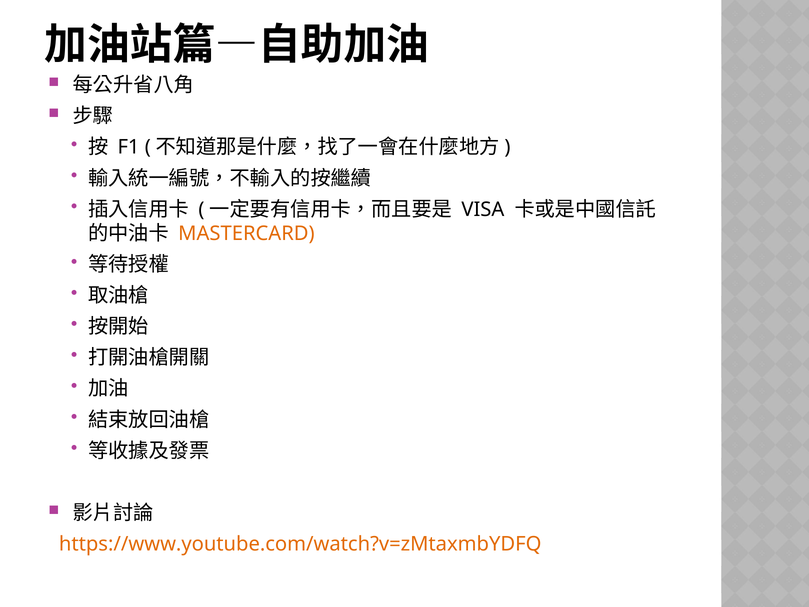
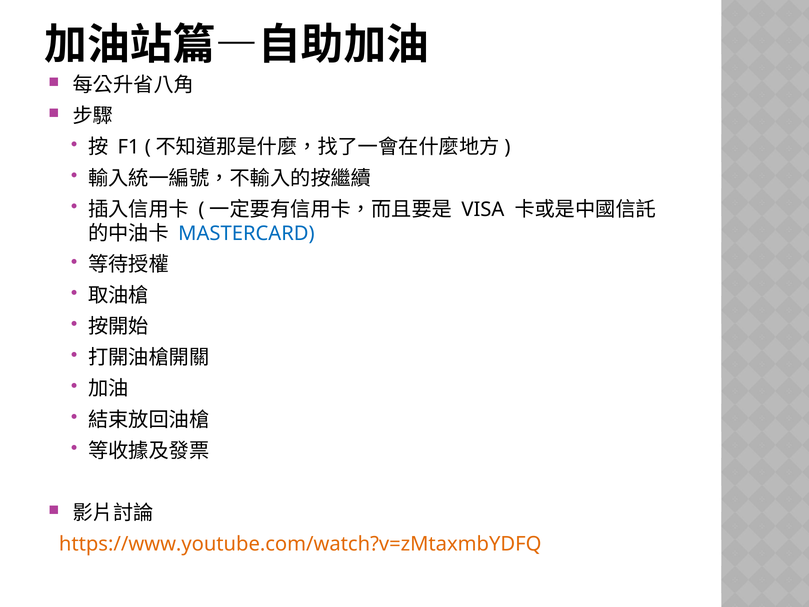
MASTERCARD colour: orange -> blue
